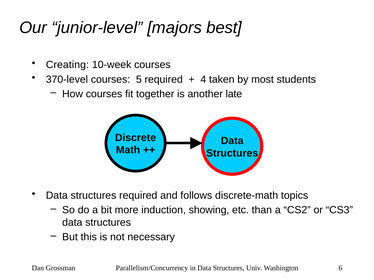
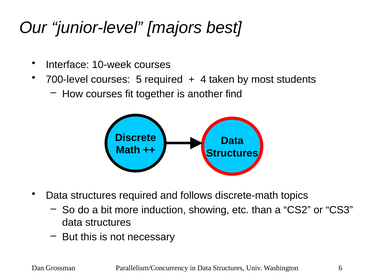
Creating: Creating -> Interface
370-level: 370-level -> 700-level
late: late -> find
